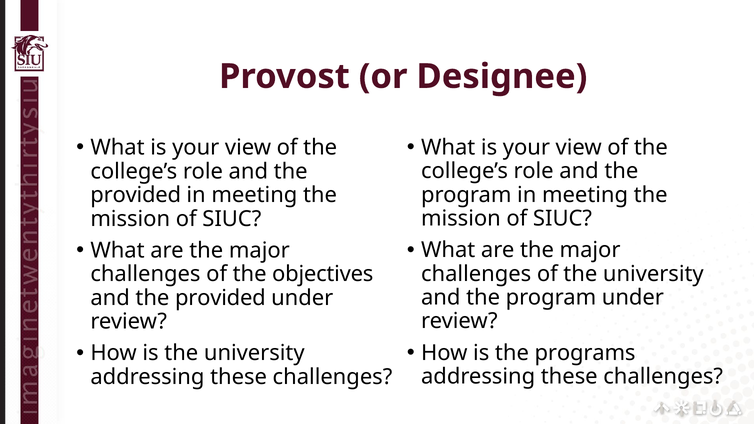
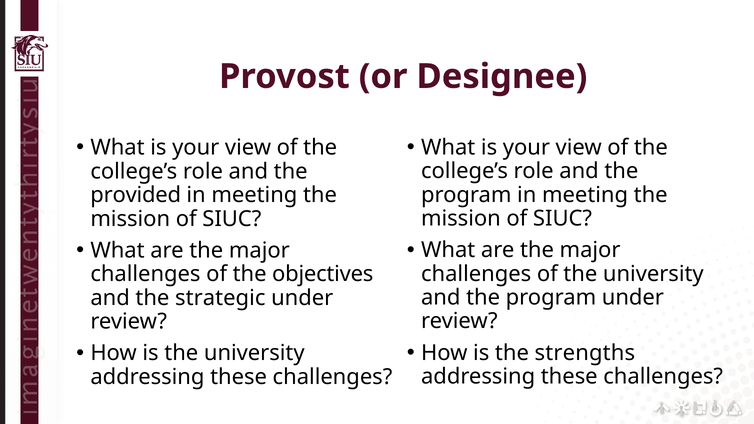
provided at (220, 298): provided -> strategic
programs: programs -> strengths
